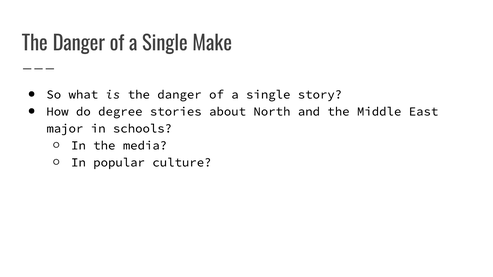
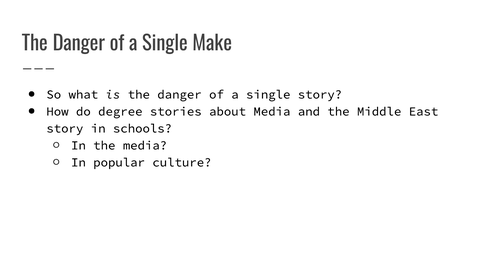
about North: North -> Media
major at (65, 129): major -> story
